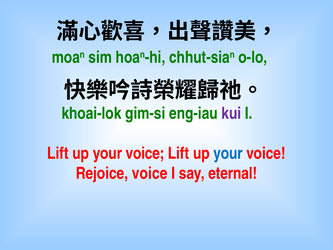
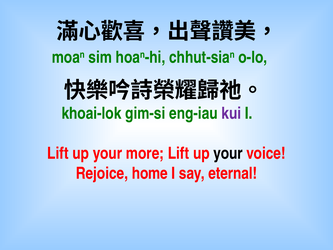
voice at (145, 153): voice -> more
your at (228, 153) colour: blue -> black
Rejoice voice: voice -> home
